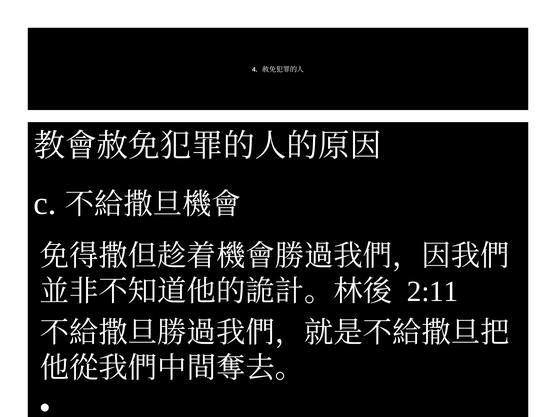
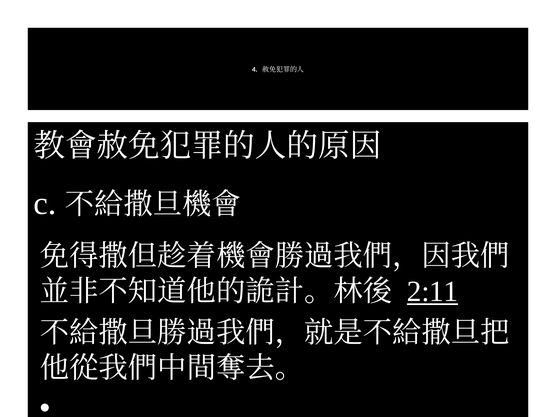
2:11 underline: none -> present
